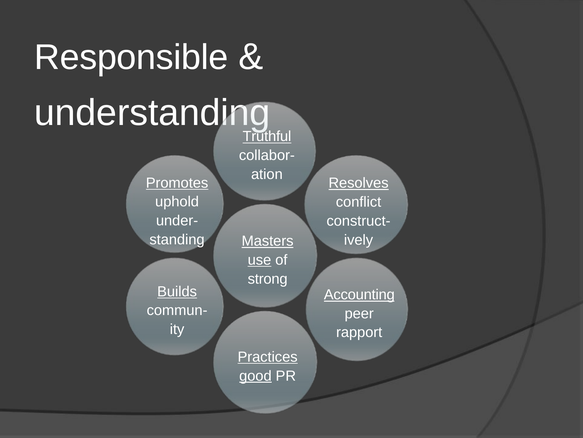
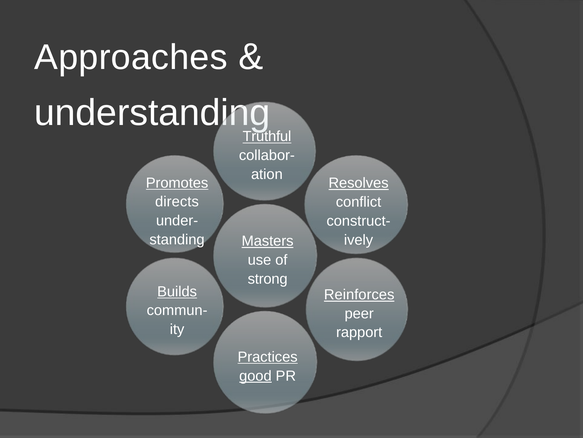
Responsible: Responsible -> Approaches
uphold: uphold -> directs
use underline: present -> none
Accounting: Accounting -> Reinforces
